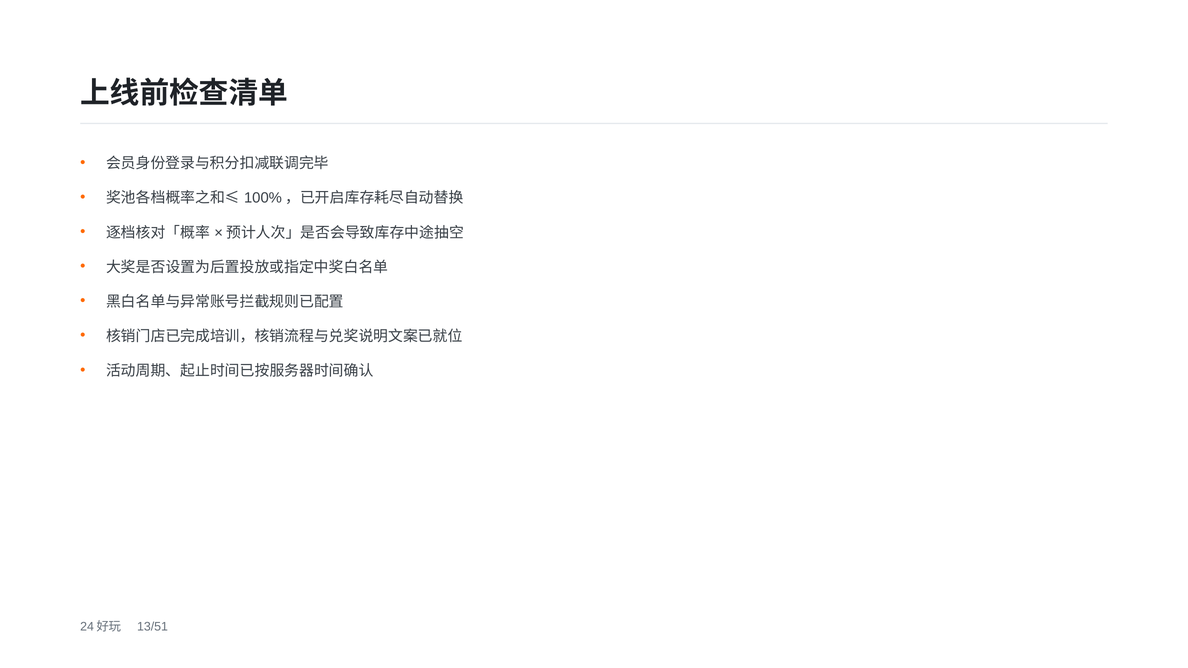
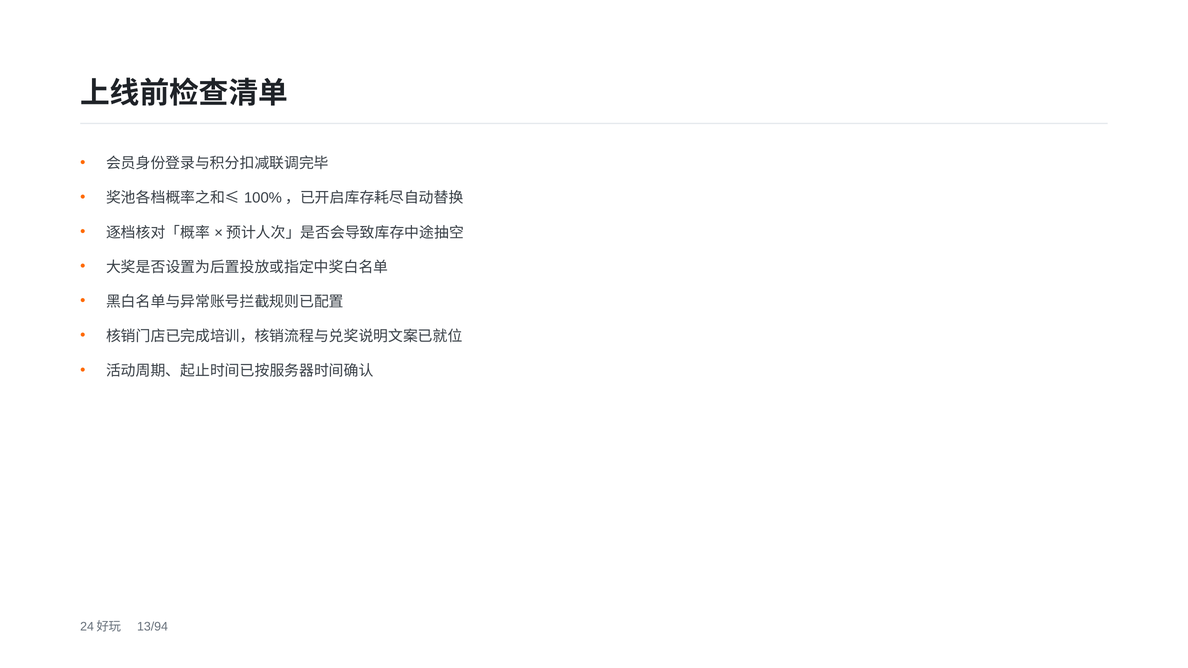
13/51: 13/51 -> 13/94
